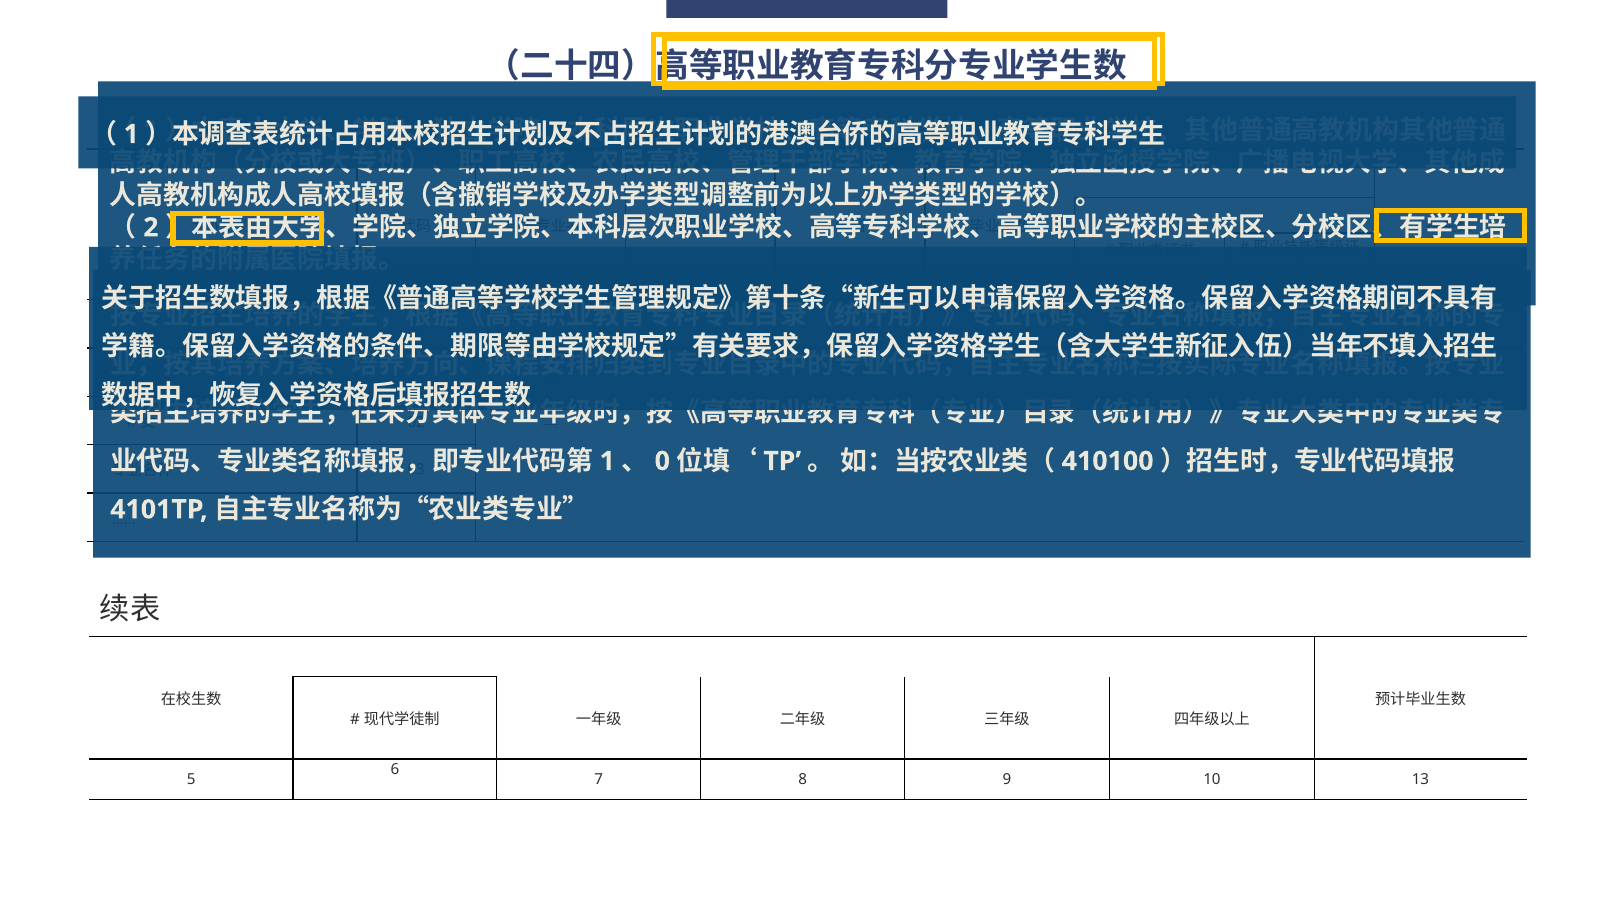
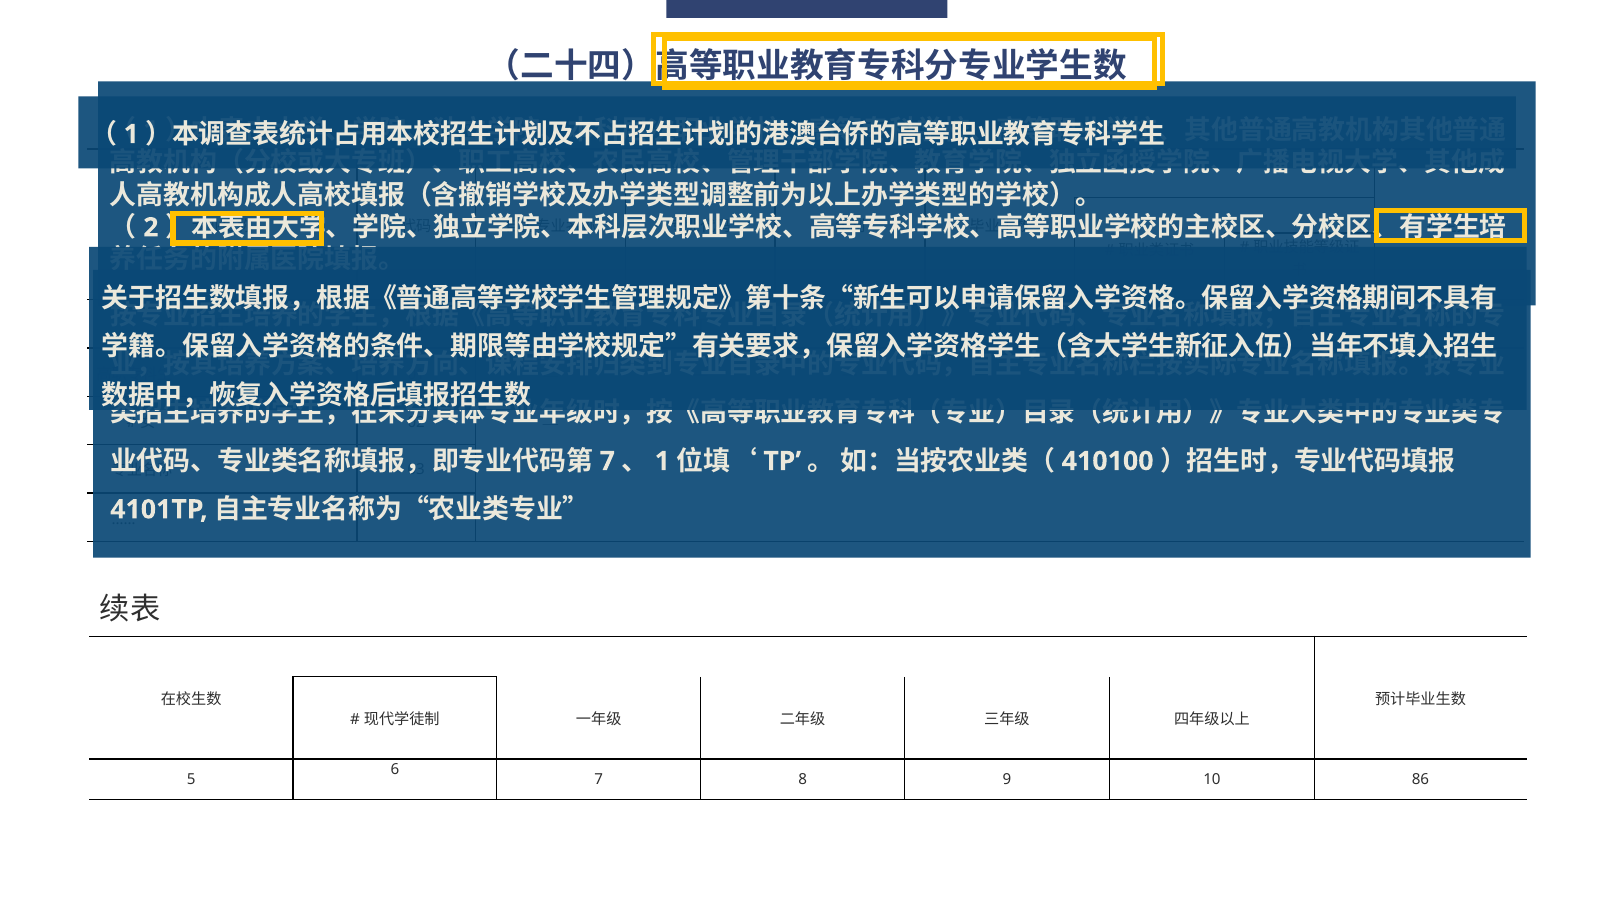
1 at (607, 461): 1 -> 7
0 at (662, 461): 0 -> 1
13: 13 -> 86
